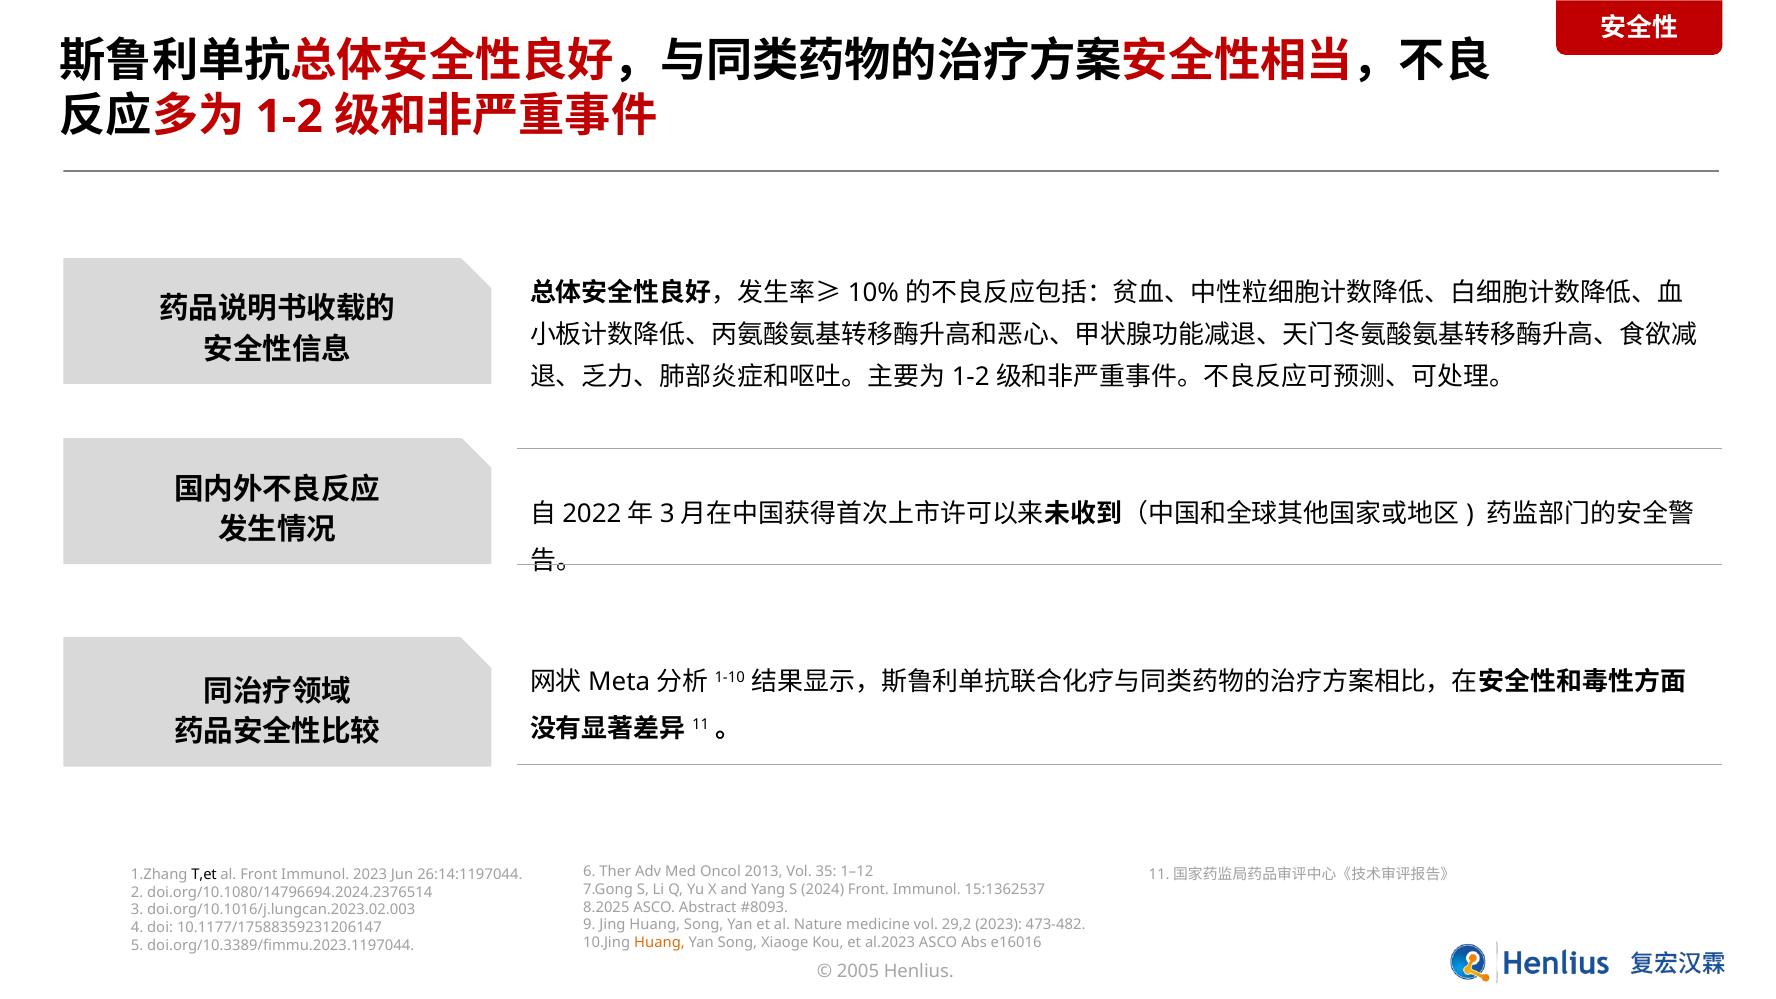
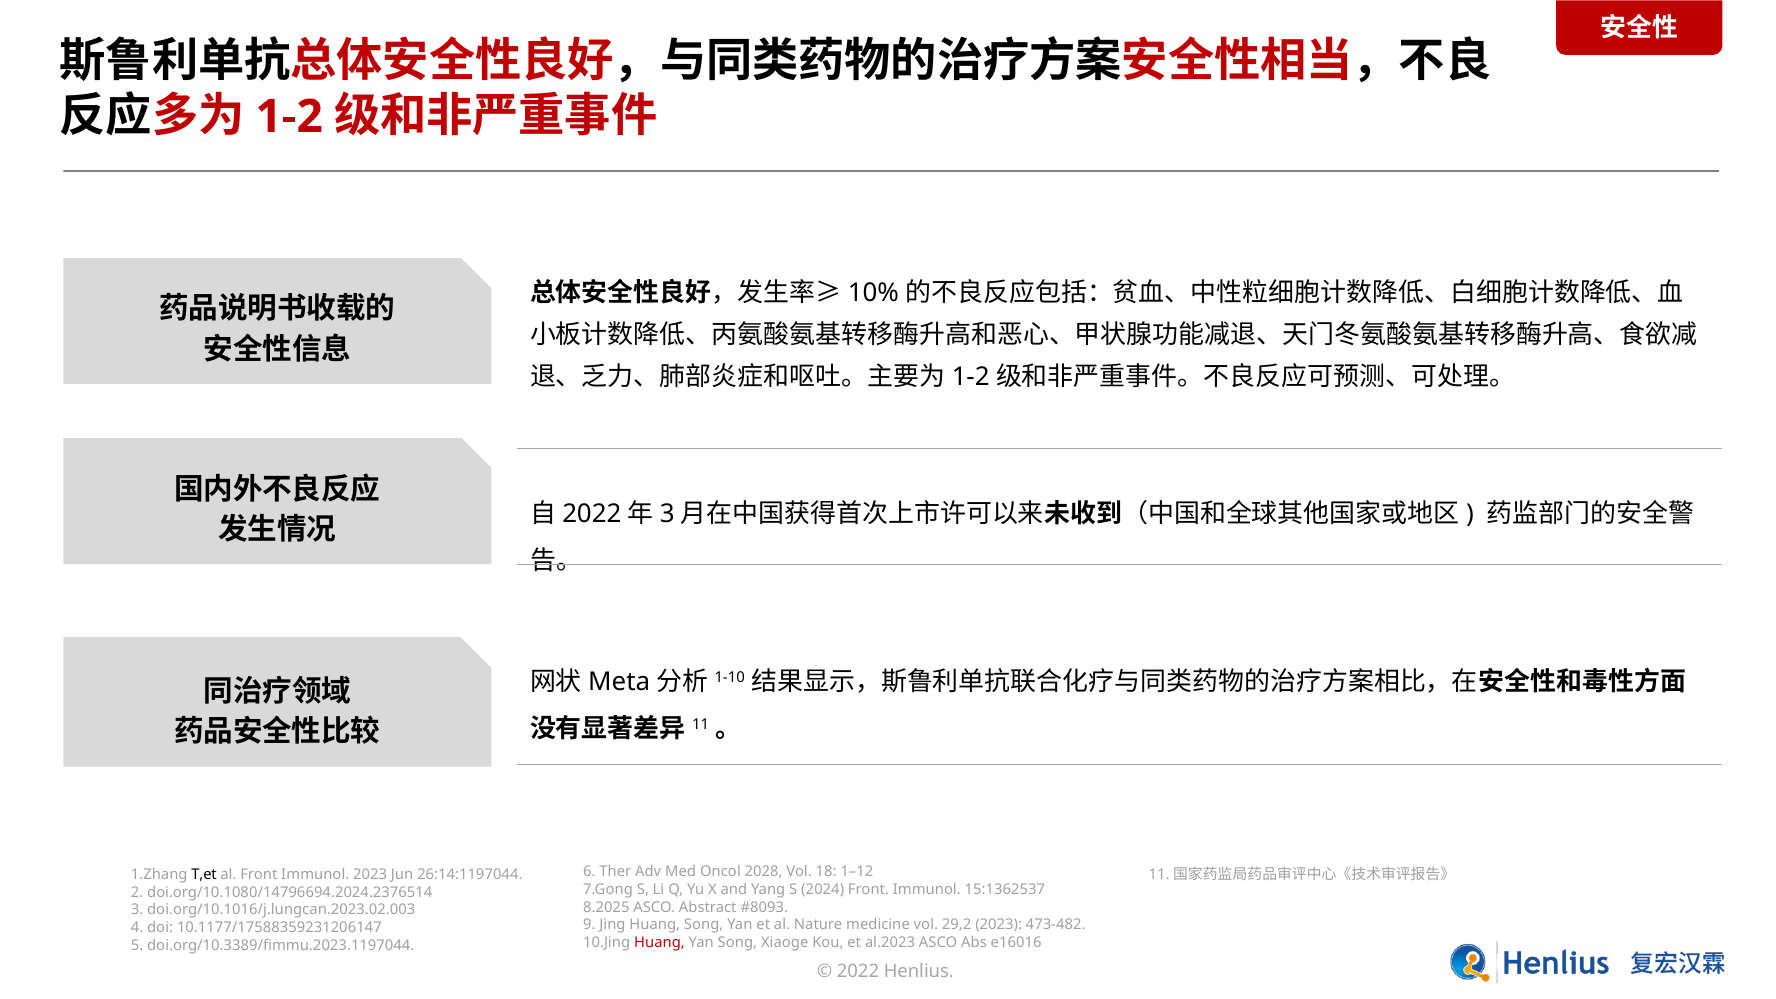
2013: 2013 -> 2028
35: 35 -> 18
Huang at (660, 943) colour: orange -> red
2005: 2005 -> 2022
